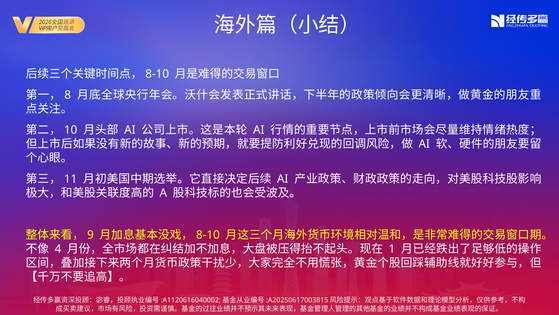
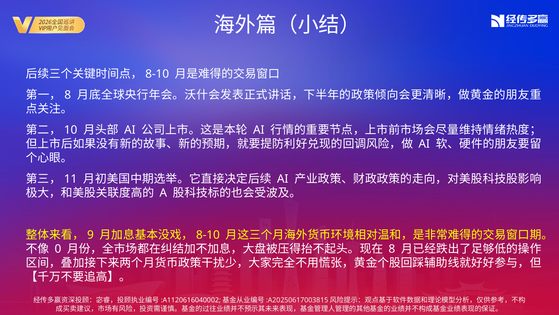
4: 4 -> 0
1 at (392, 249): 1 -> 8
